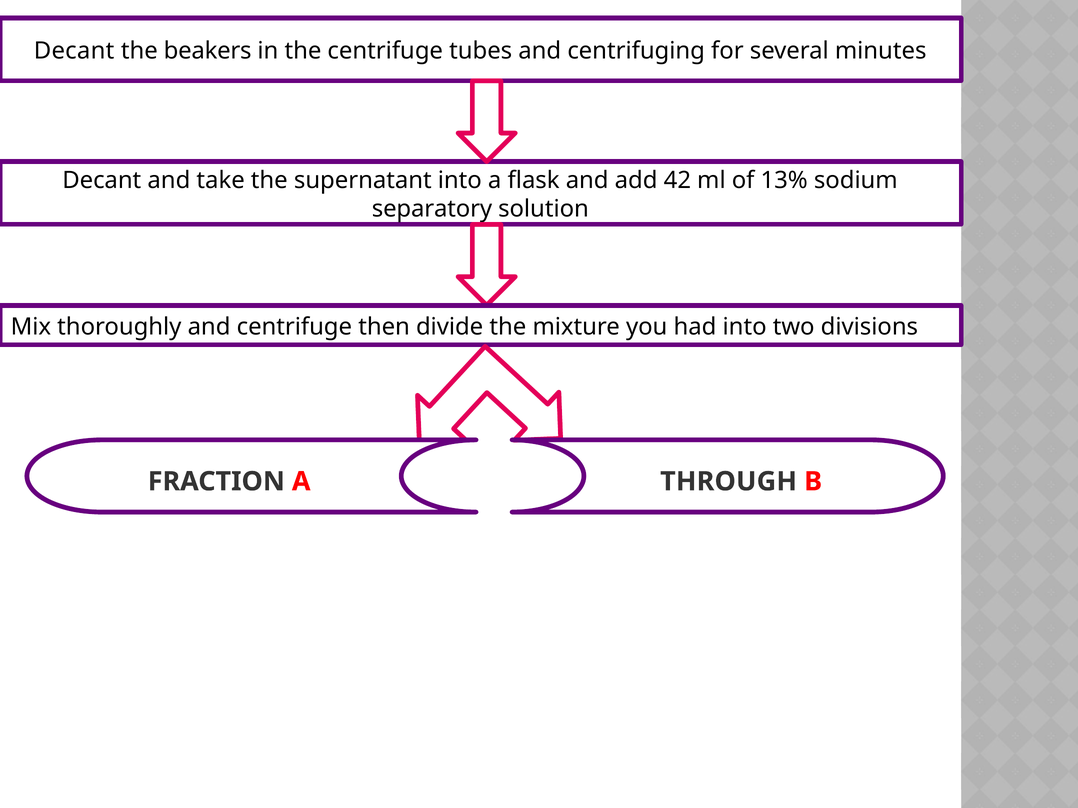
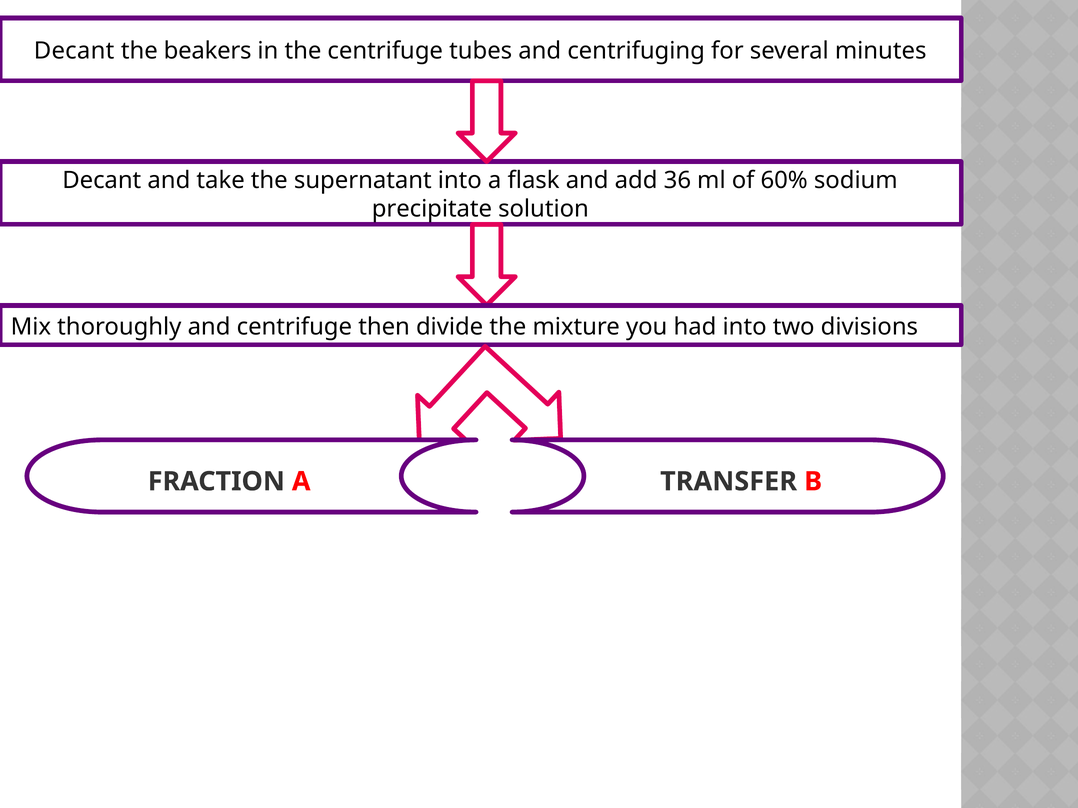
42: 42 -> 36
13%: 13% -> 60%
separatory: separatory -> precipitate
THROUGH: THROUGH -> TRANSFER
